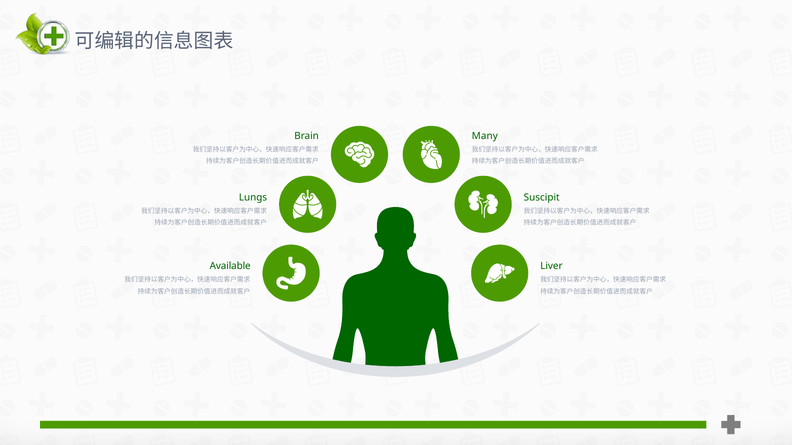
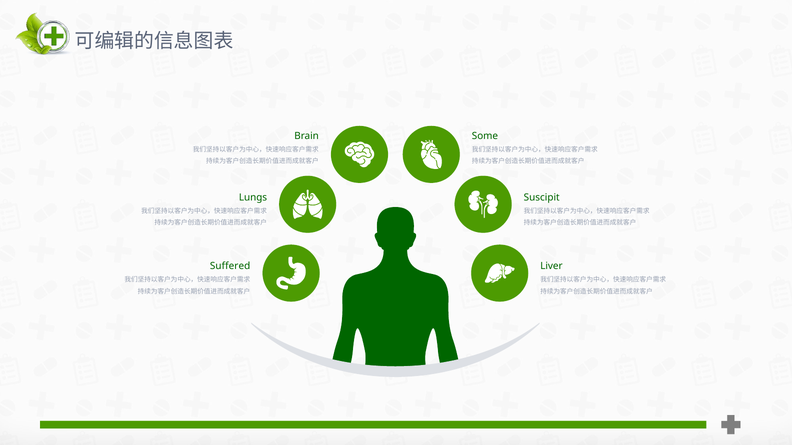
Many: Many -> Some
Available: Available -> Suffered
